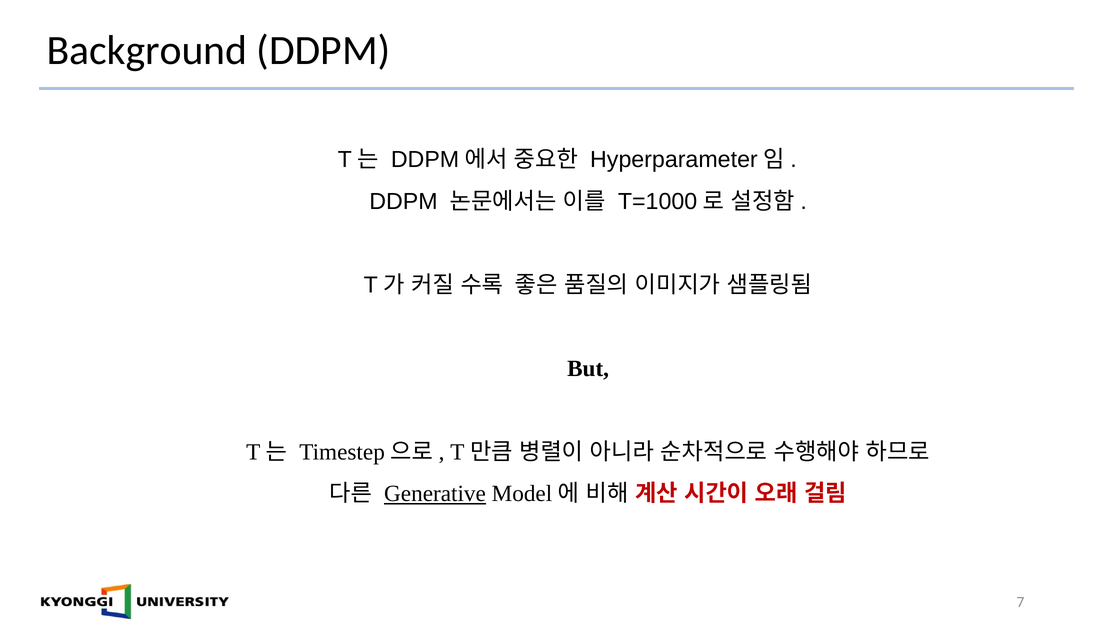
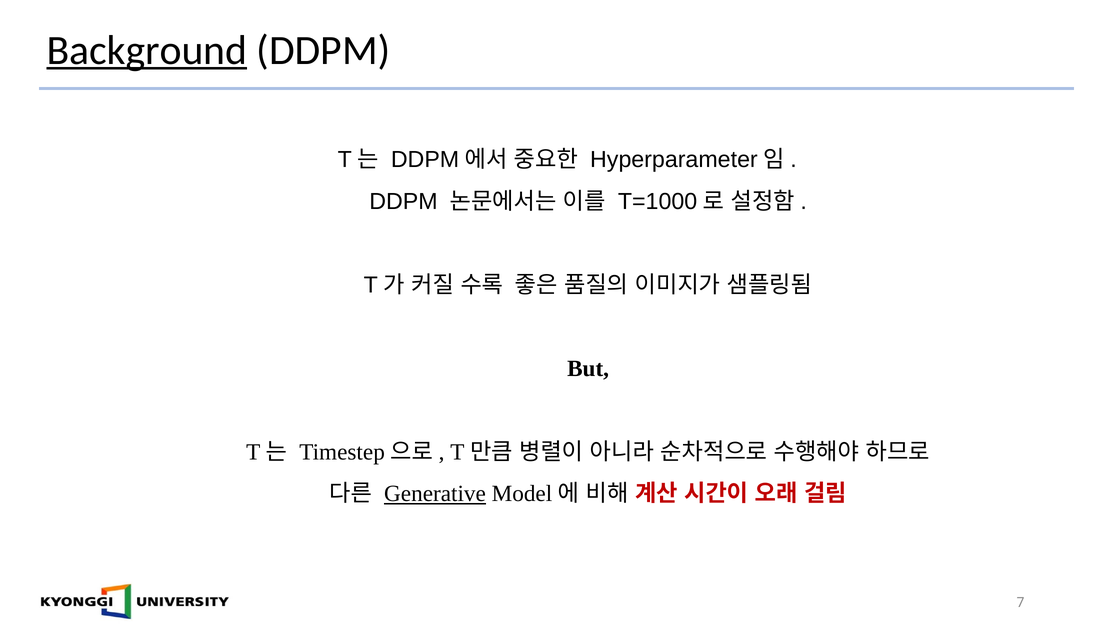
Background underline: none -> present
